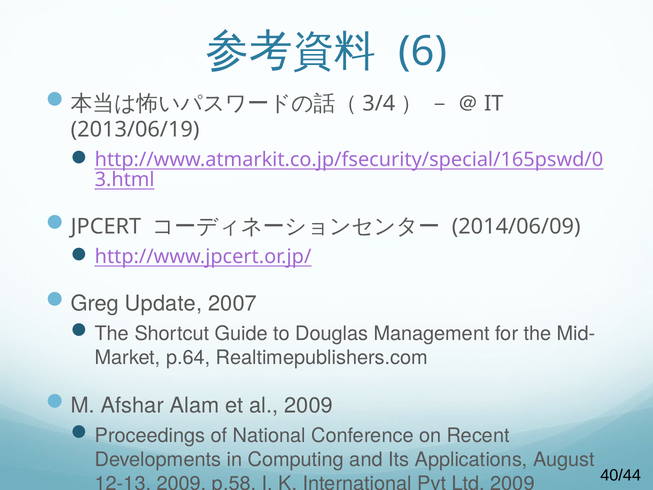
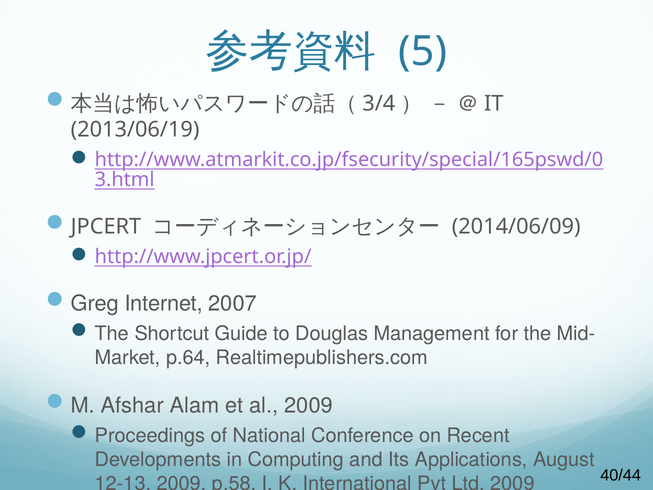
6: 6 -> 5
Update: Update -> Internet
